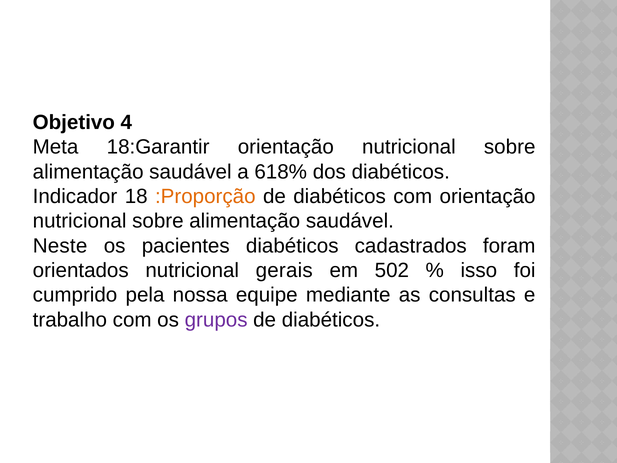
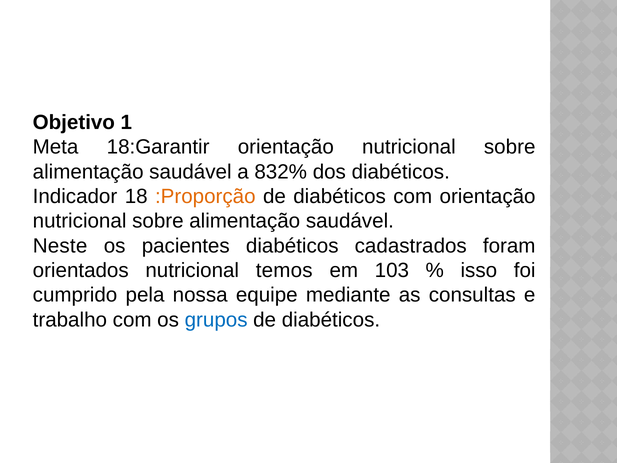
4: 4 -> 1
618%: 618% -> 832%
gerais: gerais -> temos
502: 502 -> 103
grupos colour: purple -> blue
